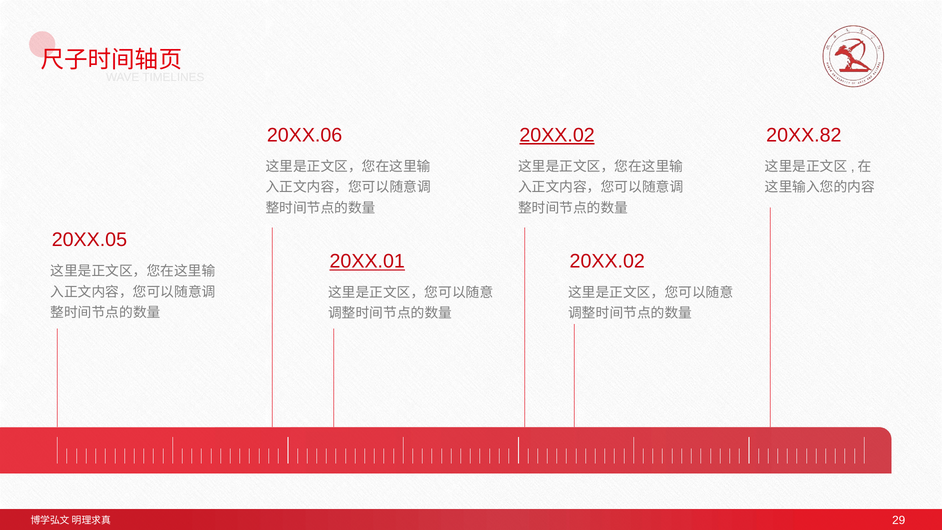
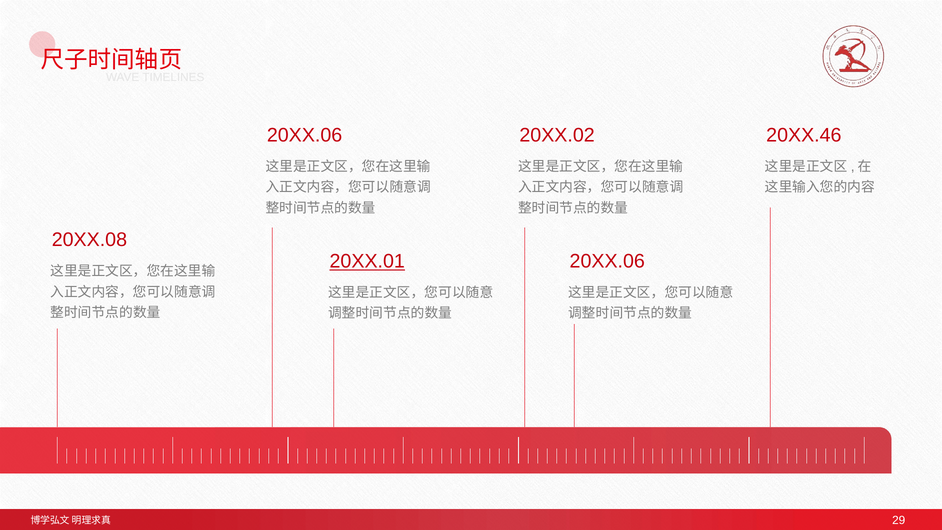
20XX.02 at (557, 135) underline: present -> none
20XX.82: 20XX.82 -> 20XX.46
20XX.05: 20XX.05 -> 20XX.08
20XX.02 at (607, 261): 20XX.02 -> 20XX.06
